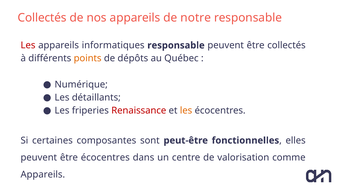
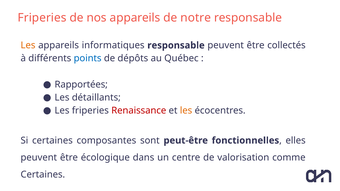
Collectés at (42, 18): Collectés -> Friperies
Les at (28, 45) colour: red -> orange
points colour: orange -> blue
Numérique: Numérique -> Rapportées
être écocentres: écocentres -> écologique
Appareils at (43, 175): Appareils -> Certaines
